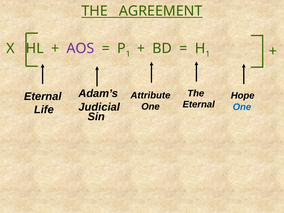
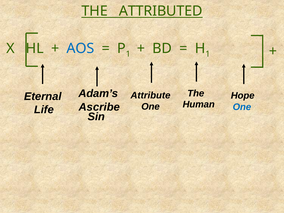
AGREEMENT: AGREEMENT -> ATTRIBUTED
AOS colour: purple -> blue
Eternal at (199, 104): Eternal -> Human
Judicial: Judicial -> Ascribe
